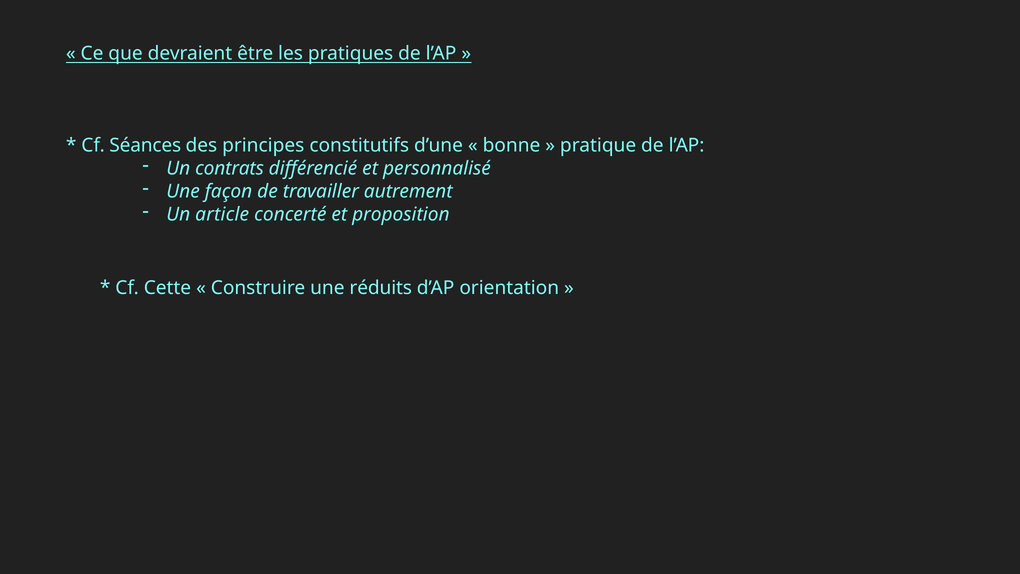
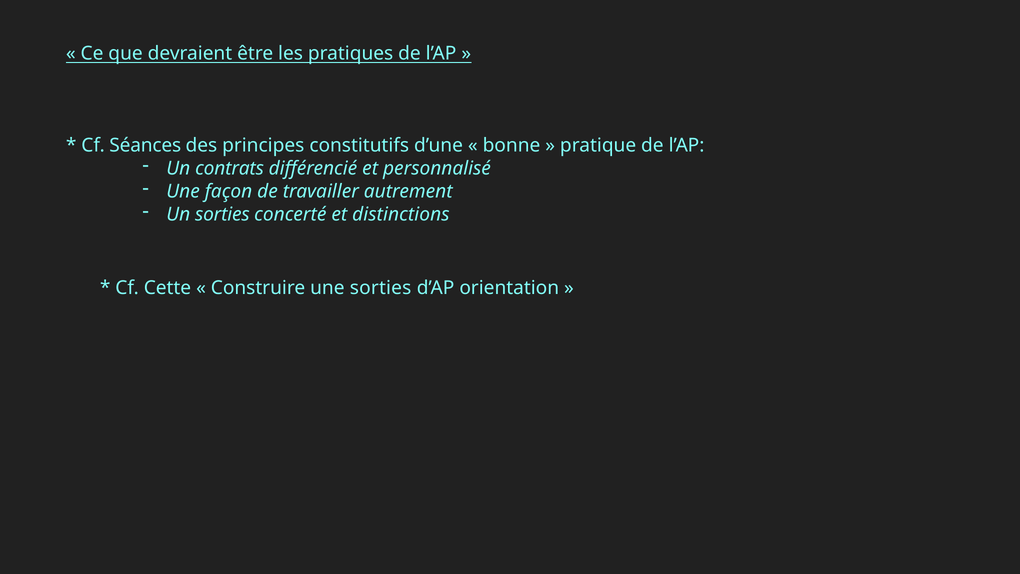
Un article: article -> sorties
proposition: proposition -> distinctions
une réduits: réduits -> sorties
